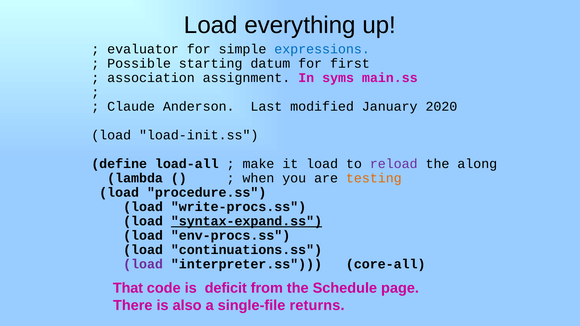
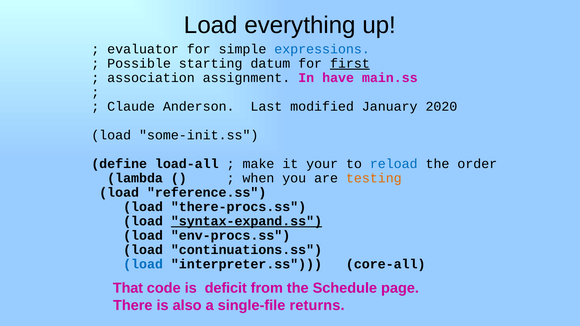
first underline: none -> present
syms: syms -> have
load-init.ss: load-init.ss -> some-init.ss
it load: load -> your
reload colour: purple -> blue
along: along -> order
procedure.ss: procedure.ss -> reference.ss
write-procs.ss: write-procs.ss -> there-procs.ss
load at (143, 264) colour: purple -> blue
